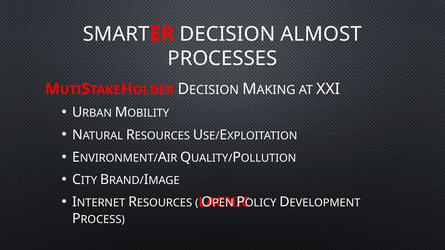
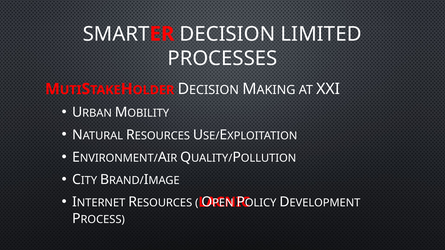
ALMOST: ALMOST -> LIMITED
